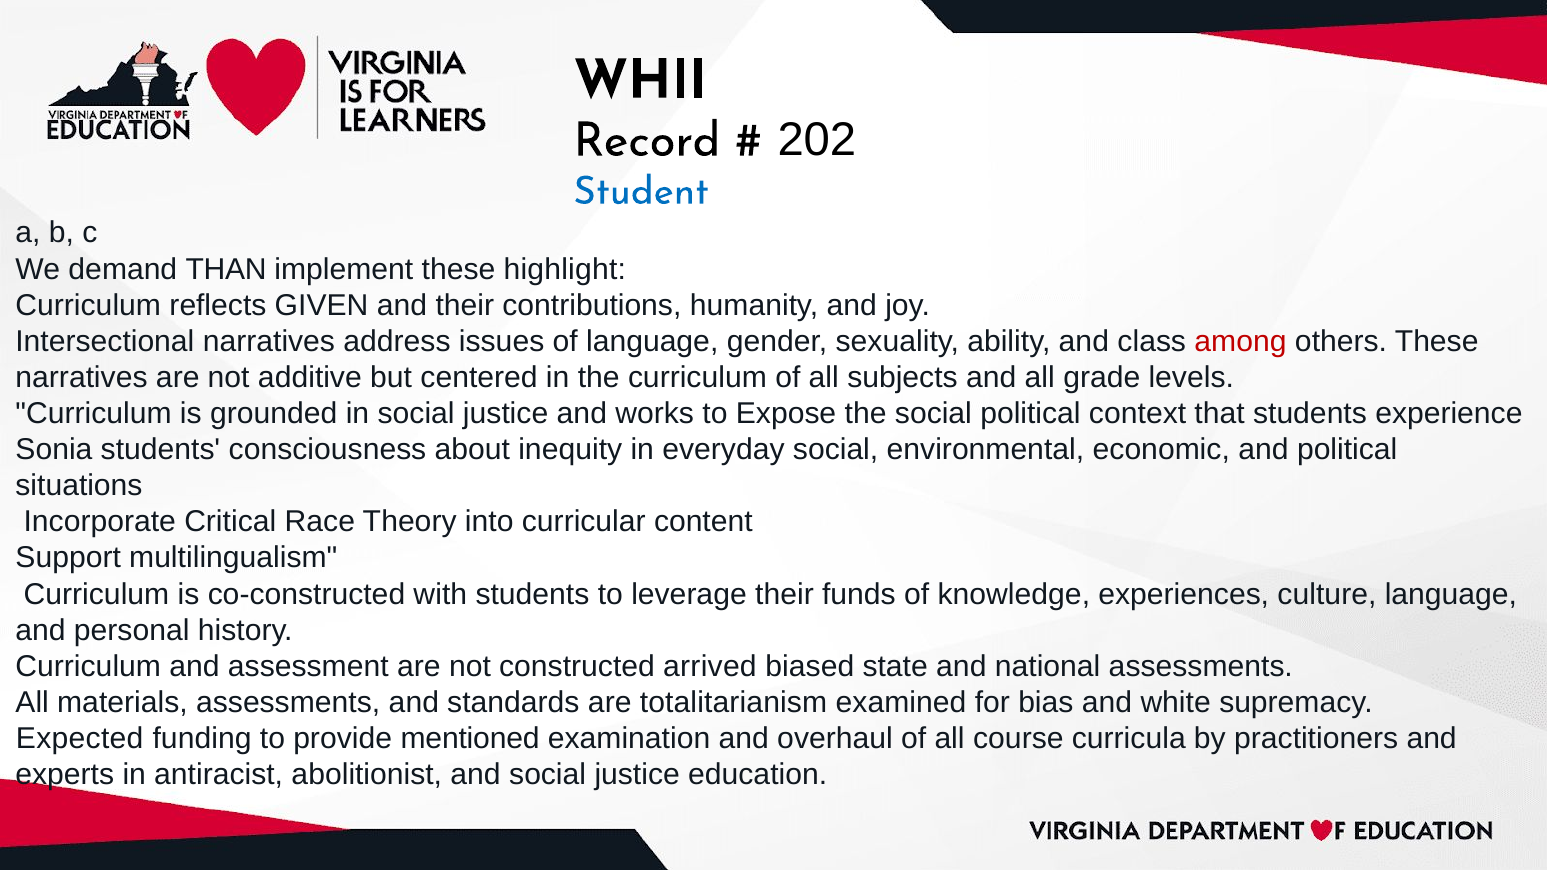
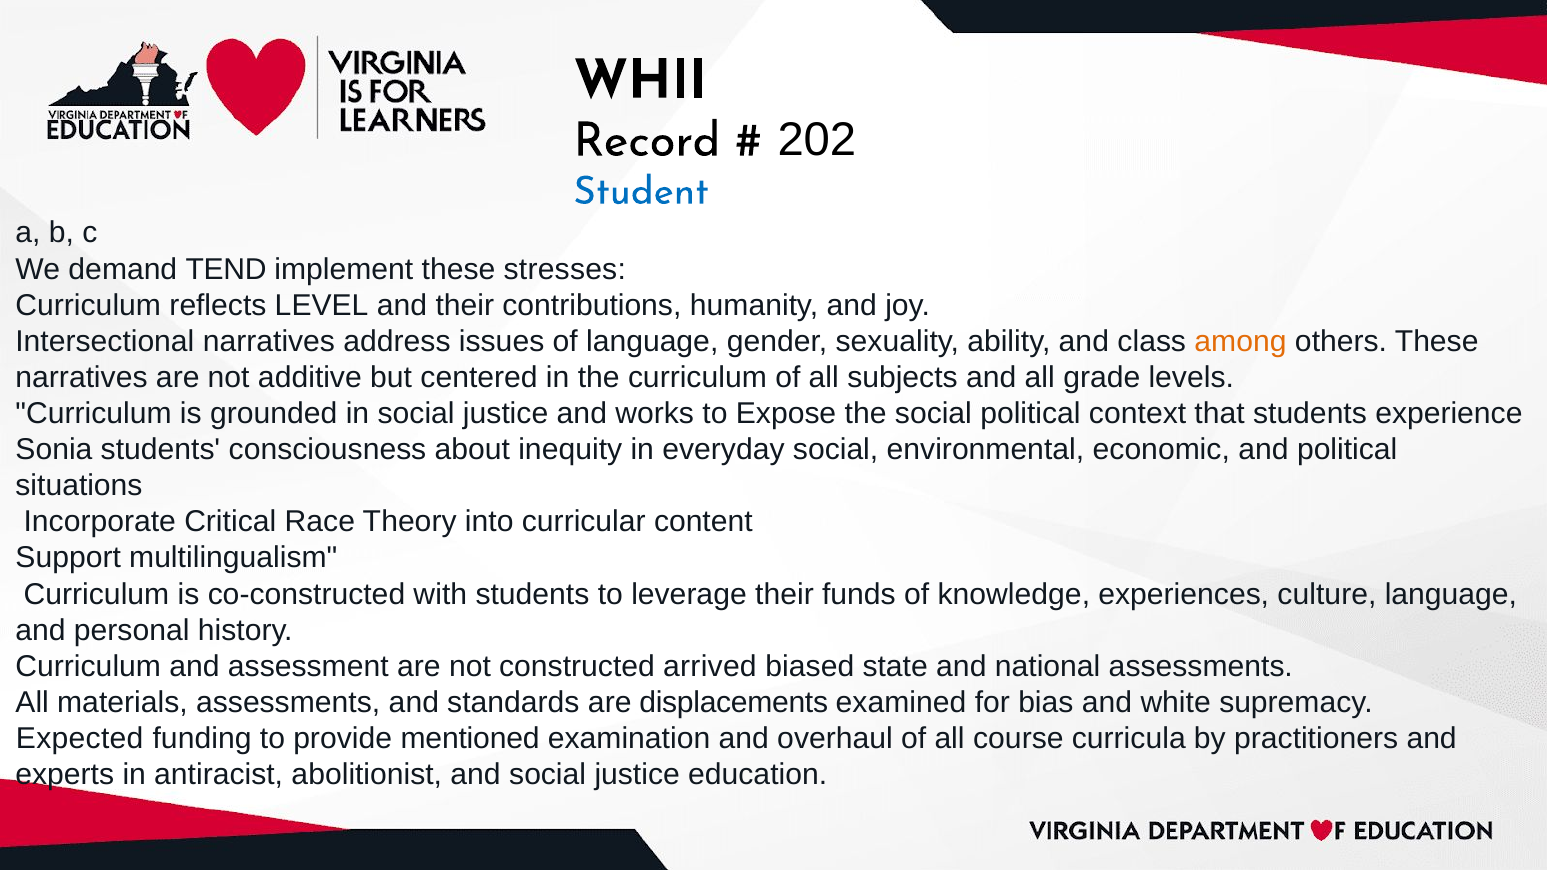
THAN: THAN -> TEND
highlight: highlight -> stresses
GIVEN: GIVEN -> LEVEL
among colour: red -> orange
totalitarianism: totalitarianism -> displacements
